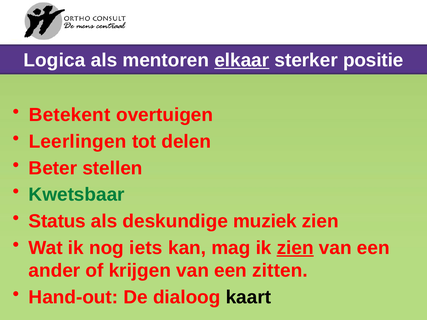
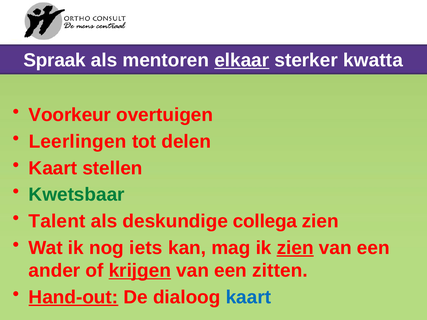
Logica: Logica -> Spraak
positie: positie -> kwatta
Betekent: Betekent -> Voorkeur
Beter at (53, 168): Beter -> Kaart
Status: Status -> Talent
muziek: muziek -> collega
krijgen underline: none -> present
Hand-out underline: none -> present
kaart at (248, 297) colour: black -> blue
